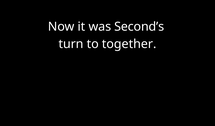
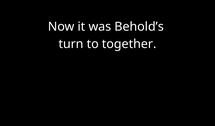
Second’s: Second’s -> Behold’s
